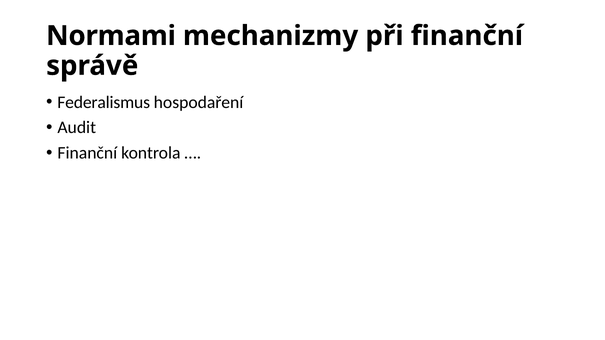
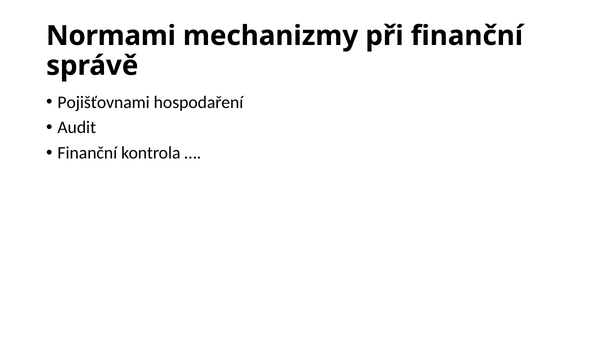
Federalismus: Federalismus -> Pojišťovnami
